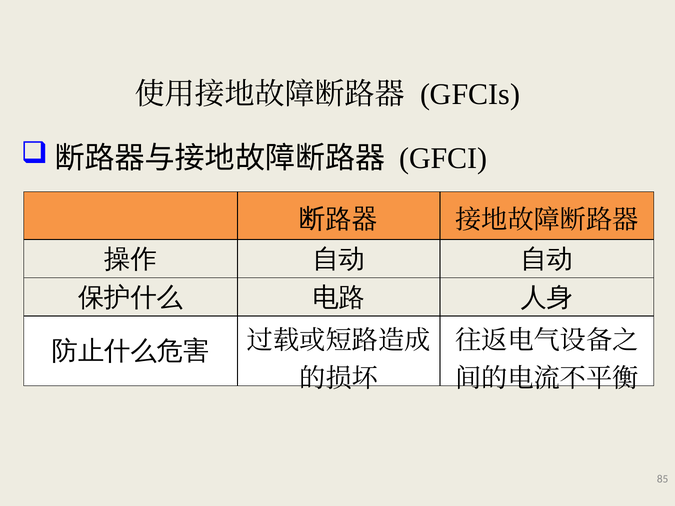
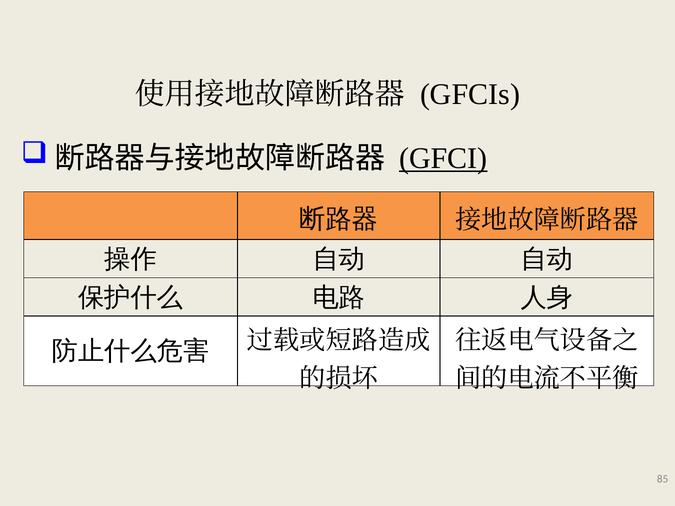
GFCI underline: none -> present
